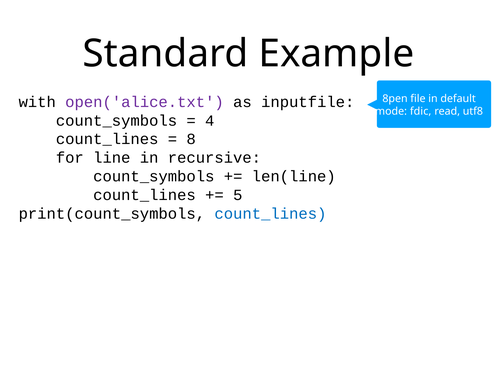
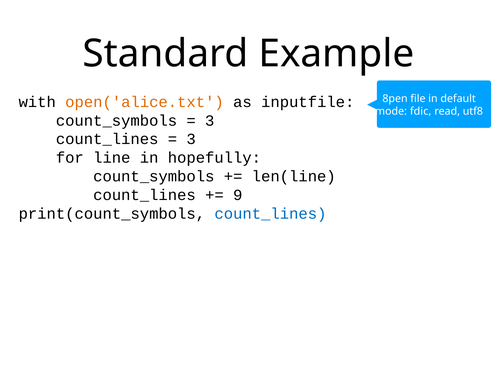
open('alice.txt colour: purple -> orange
4 at (210, 121): 4 -> 3
8 at (191, 139): 8 -> 3
recursive: recursive -> hopefully
5: 5 -> 9
